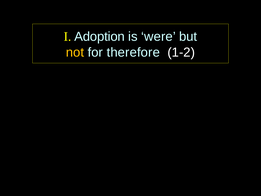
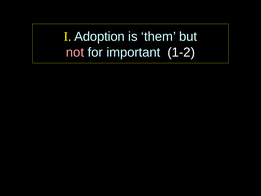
were: were -> them
not colour: yellow -> pink
therefore: therefore -> important
